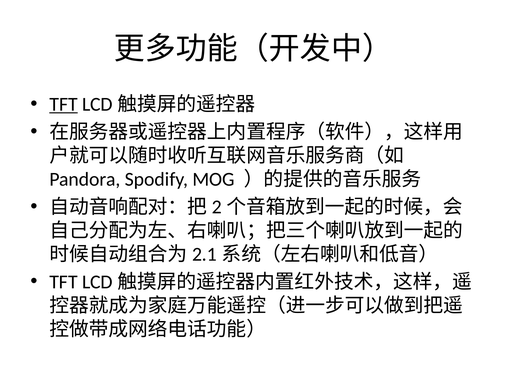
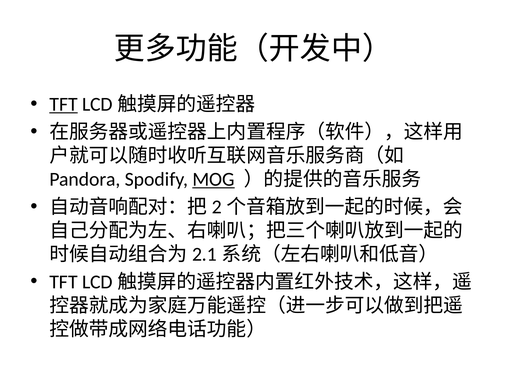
MOG underline: none -> present
